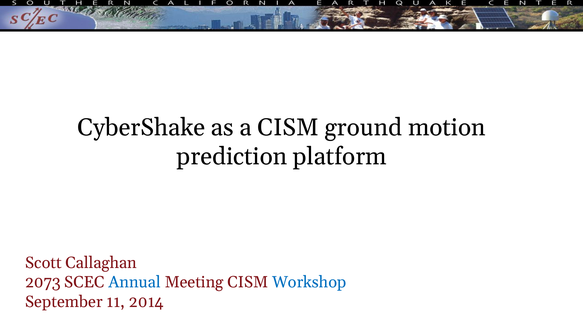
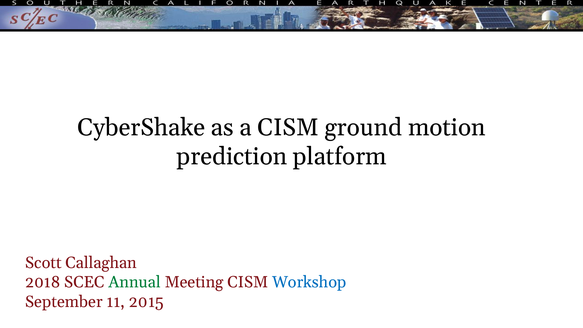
2073: 2073 -> 2018
Annual colour: blue -> green
2014: 2014 -> 2015
